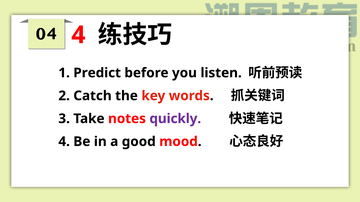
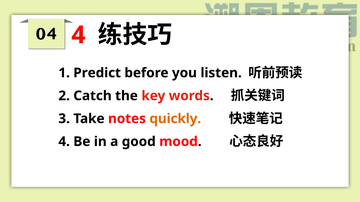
quickly colour: purple -> orange
